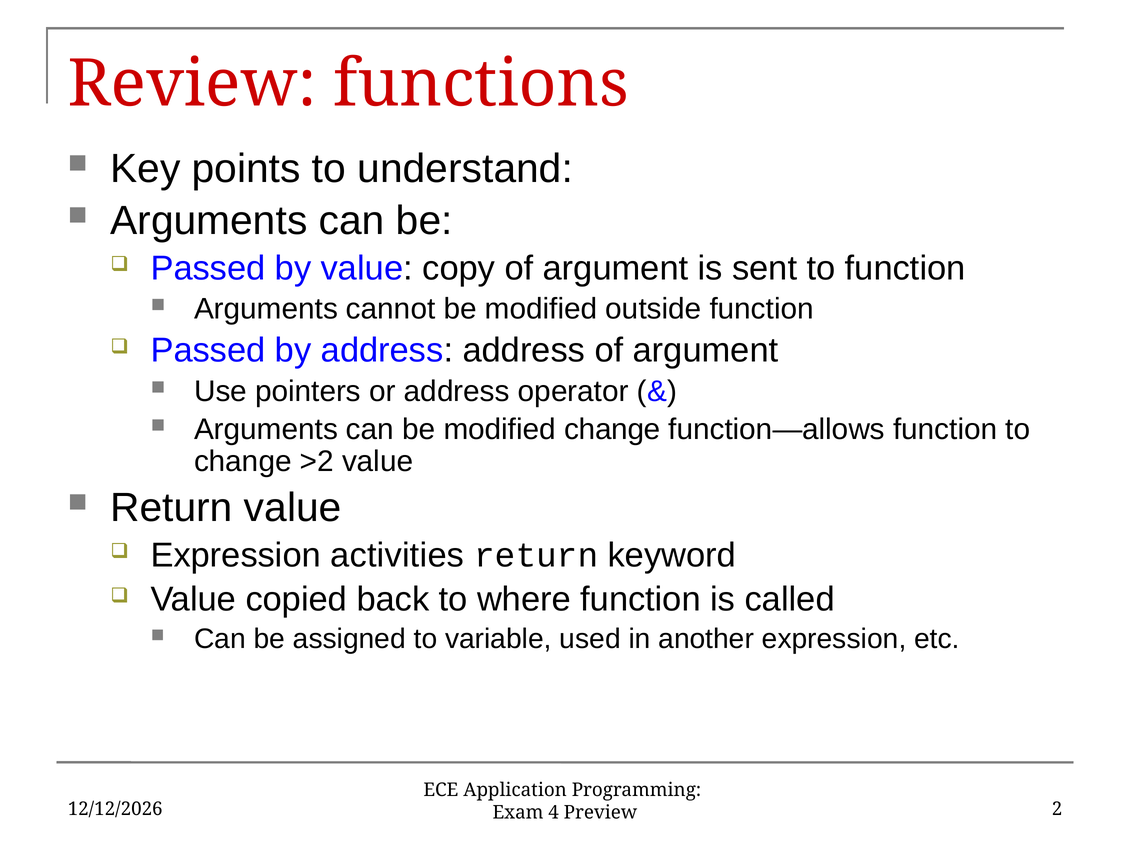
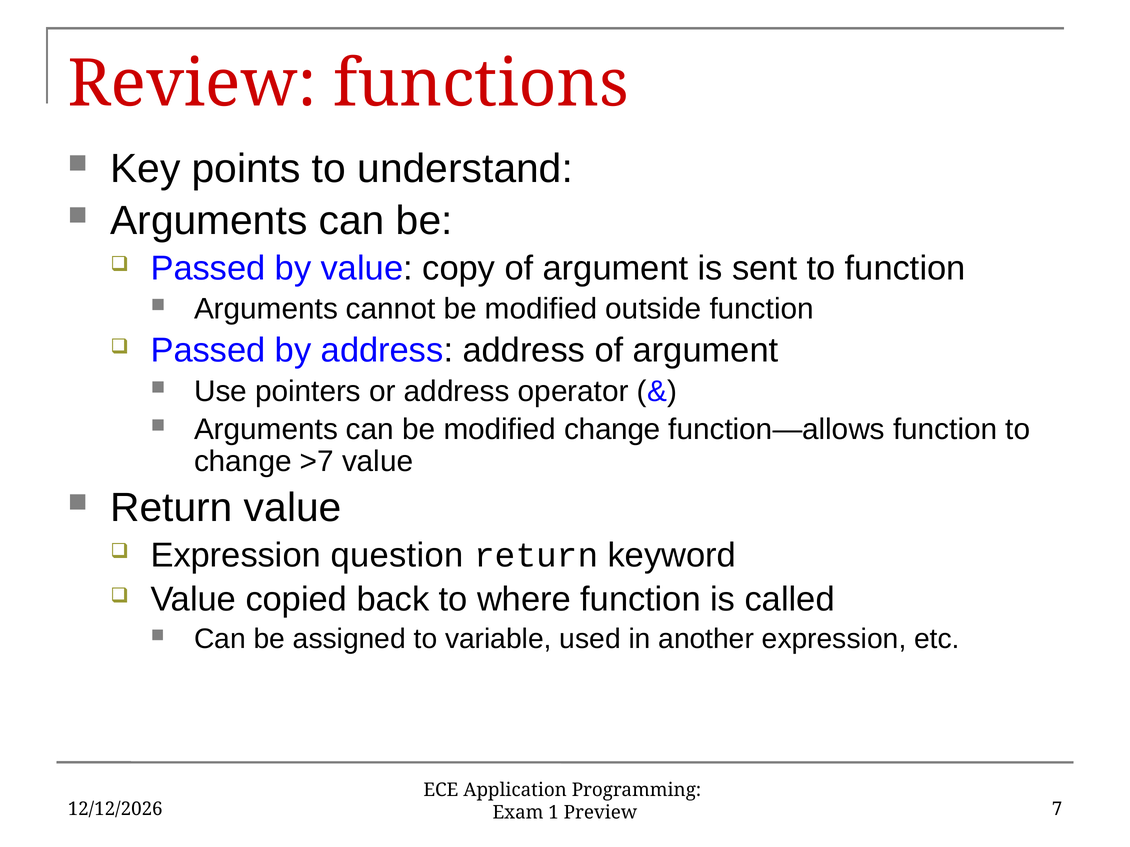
>2: >2 -> >7
activities: activities -> question
4: 4 -> 1
2: 2 -> 7
